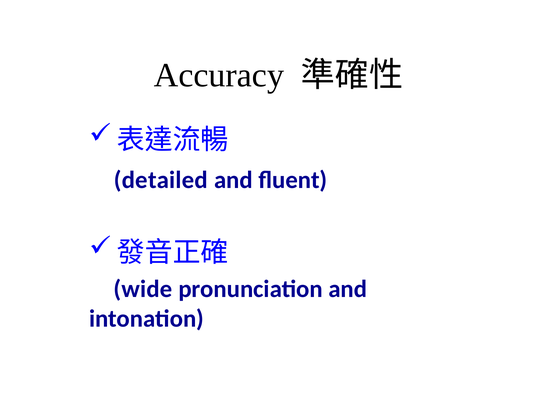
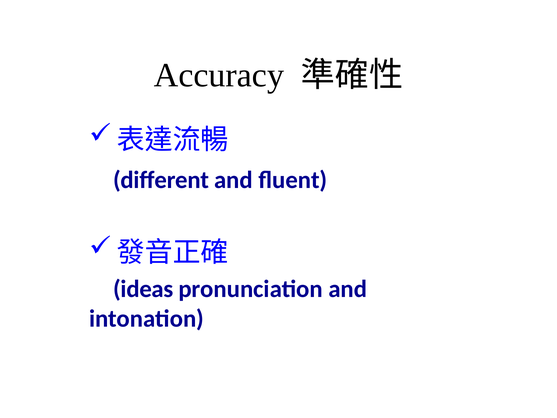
detailed: detailed -> different
wide: wide -> ideas
